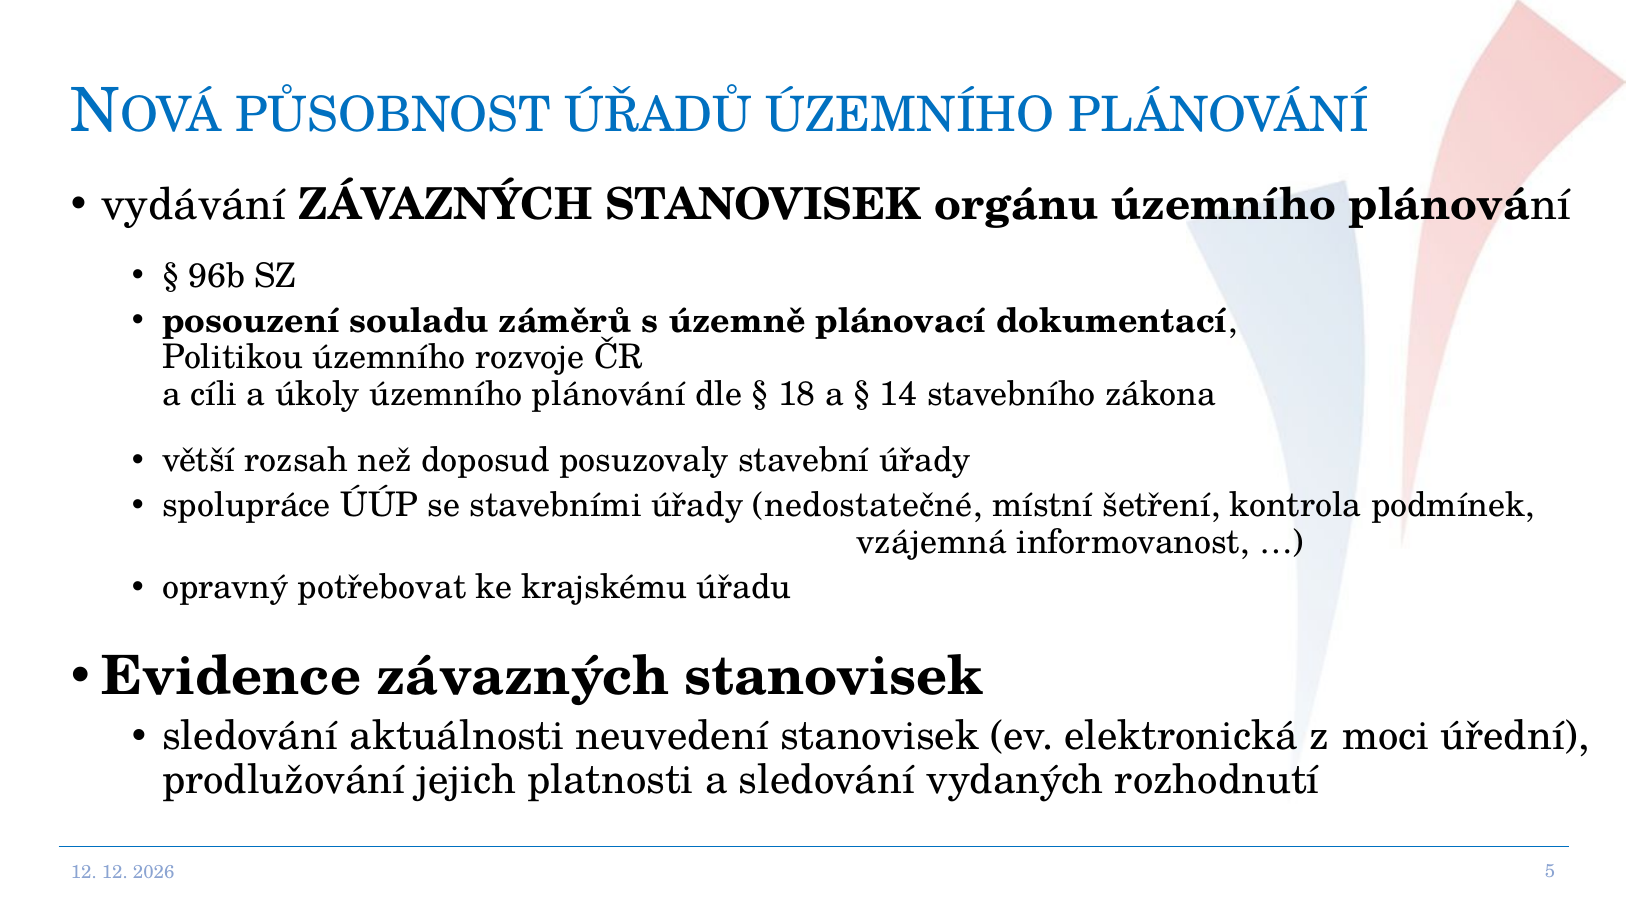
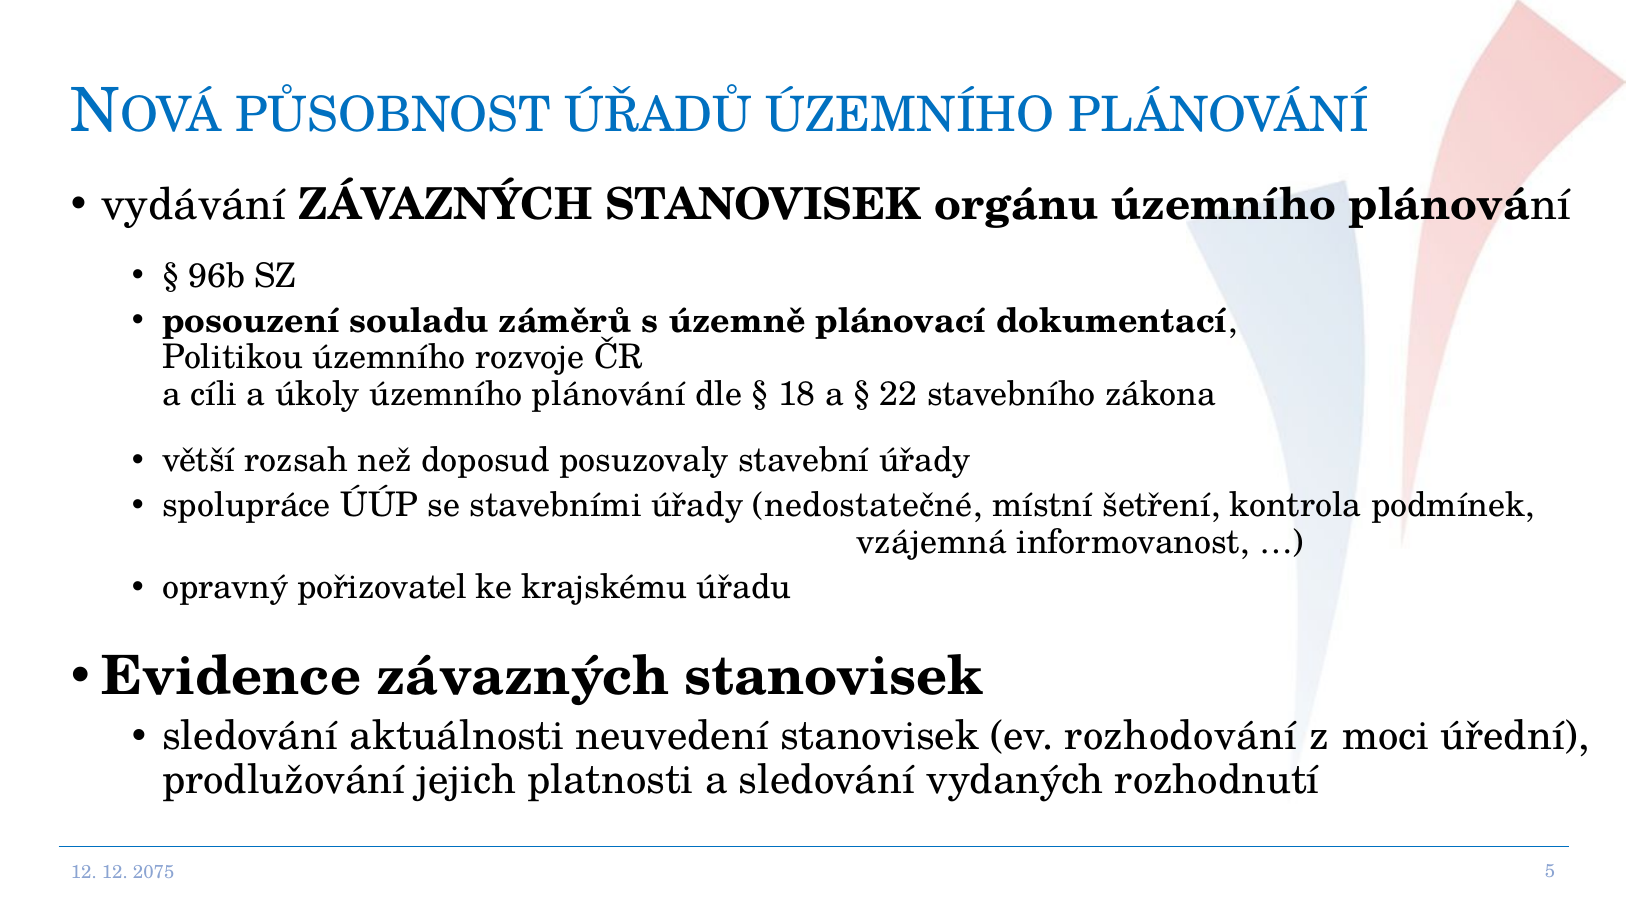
14: 14 -> 22
potřebovat: potřebovat -> pořizovatel
elektronická: elektronická -> rozhodování
2026: 2026 -> 2075
